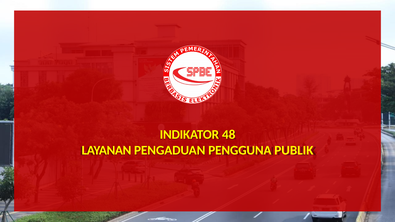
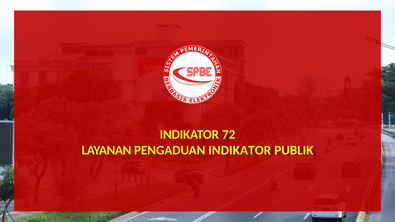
48: 48 -> 72
PENGADUAN PENGGUNA: PENGGUNA -> INDIKATOR
